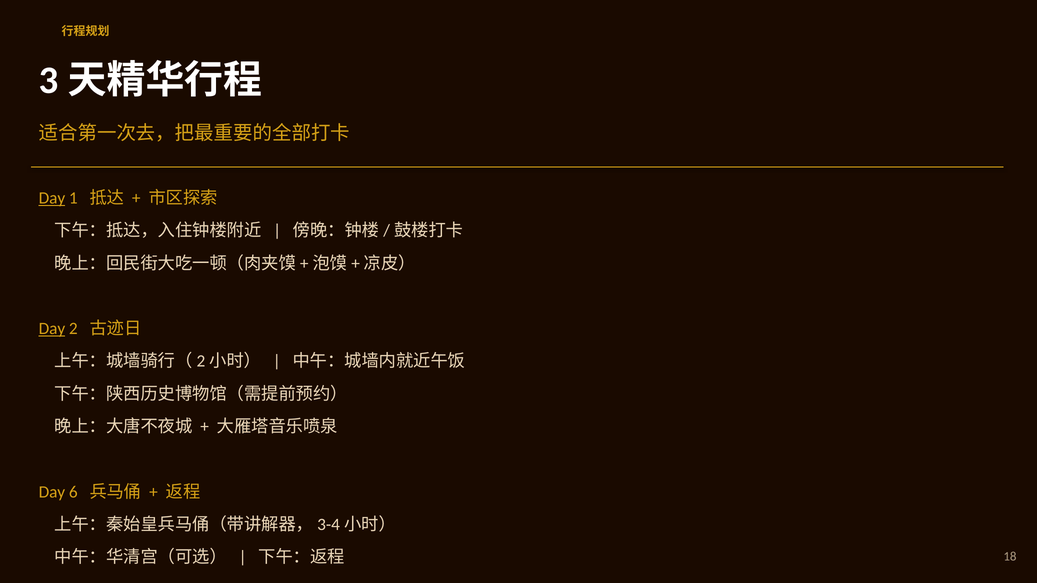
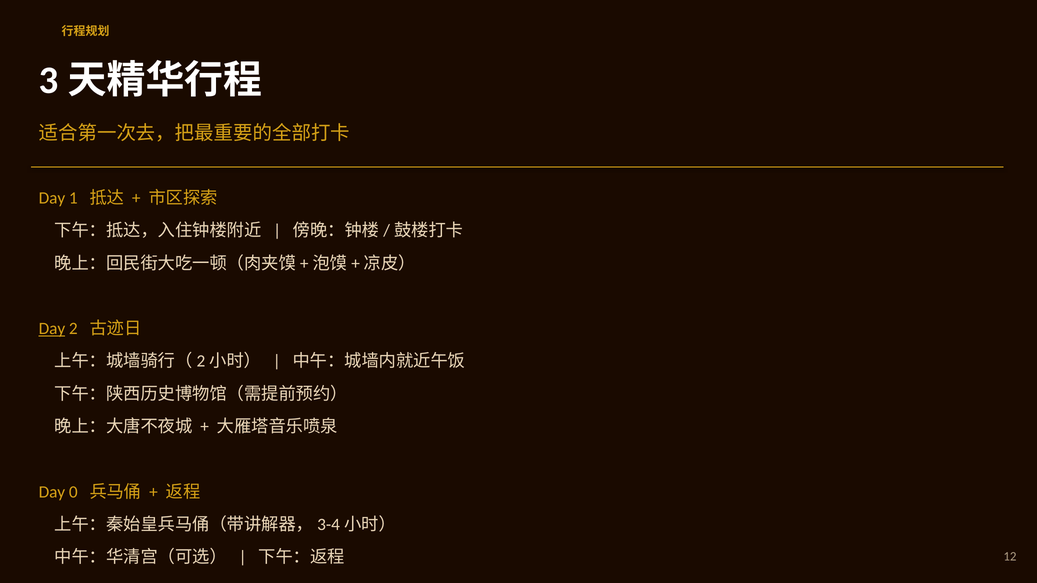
Day at (52, 198) underline: present -> none
6: 6 -> 0
18: 18 -> 12
